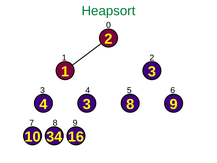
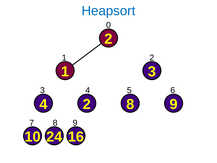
Heapsort colour: green -> blue
4 3: 3 -> 2
34: 34 -> 24
